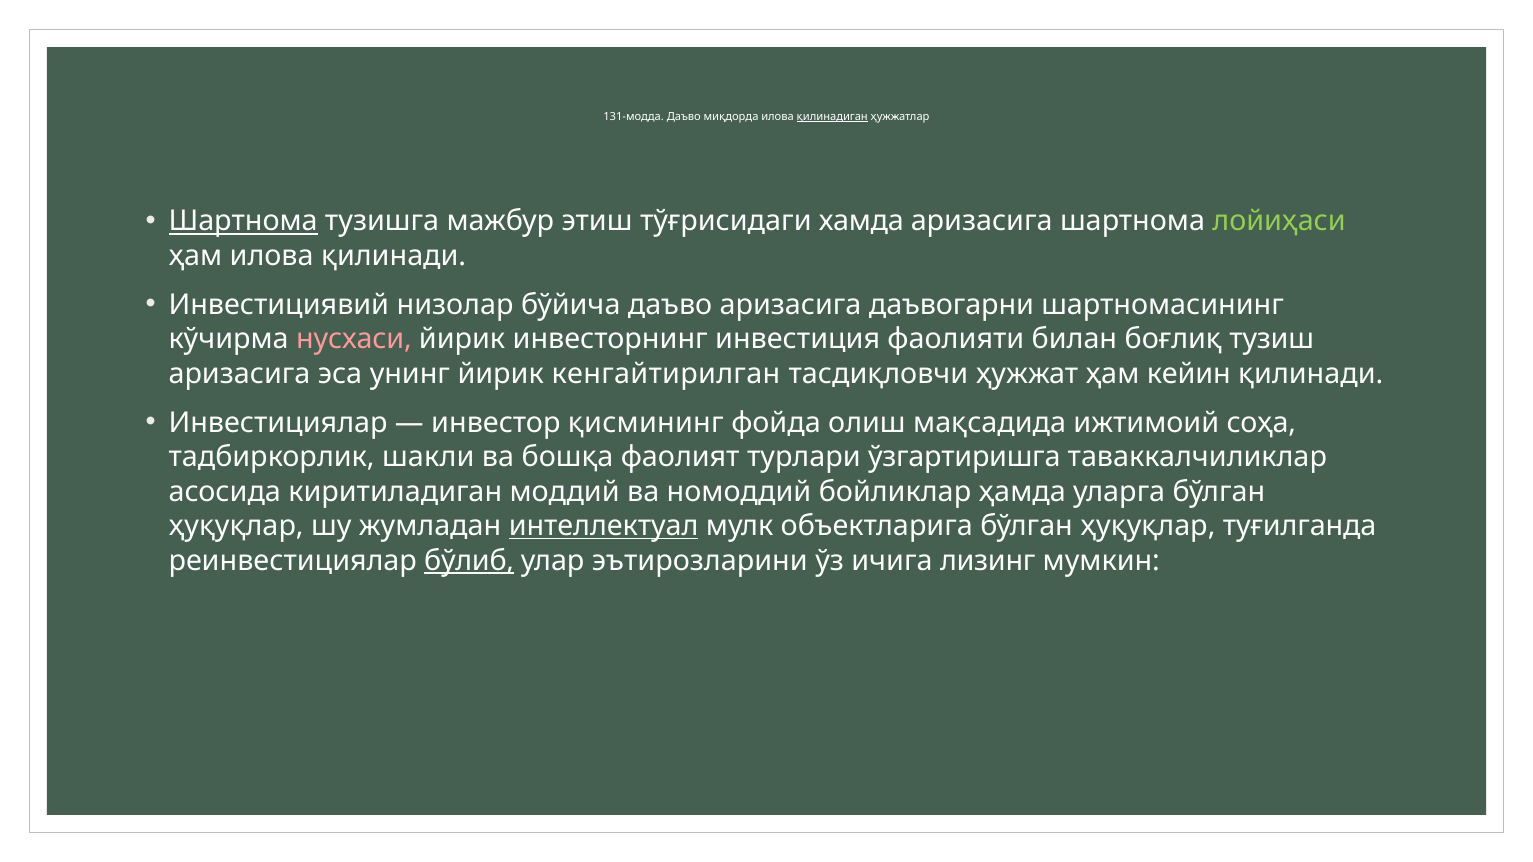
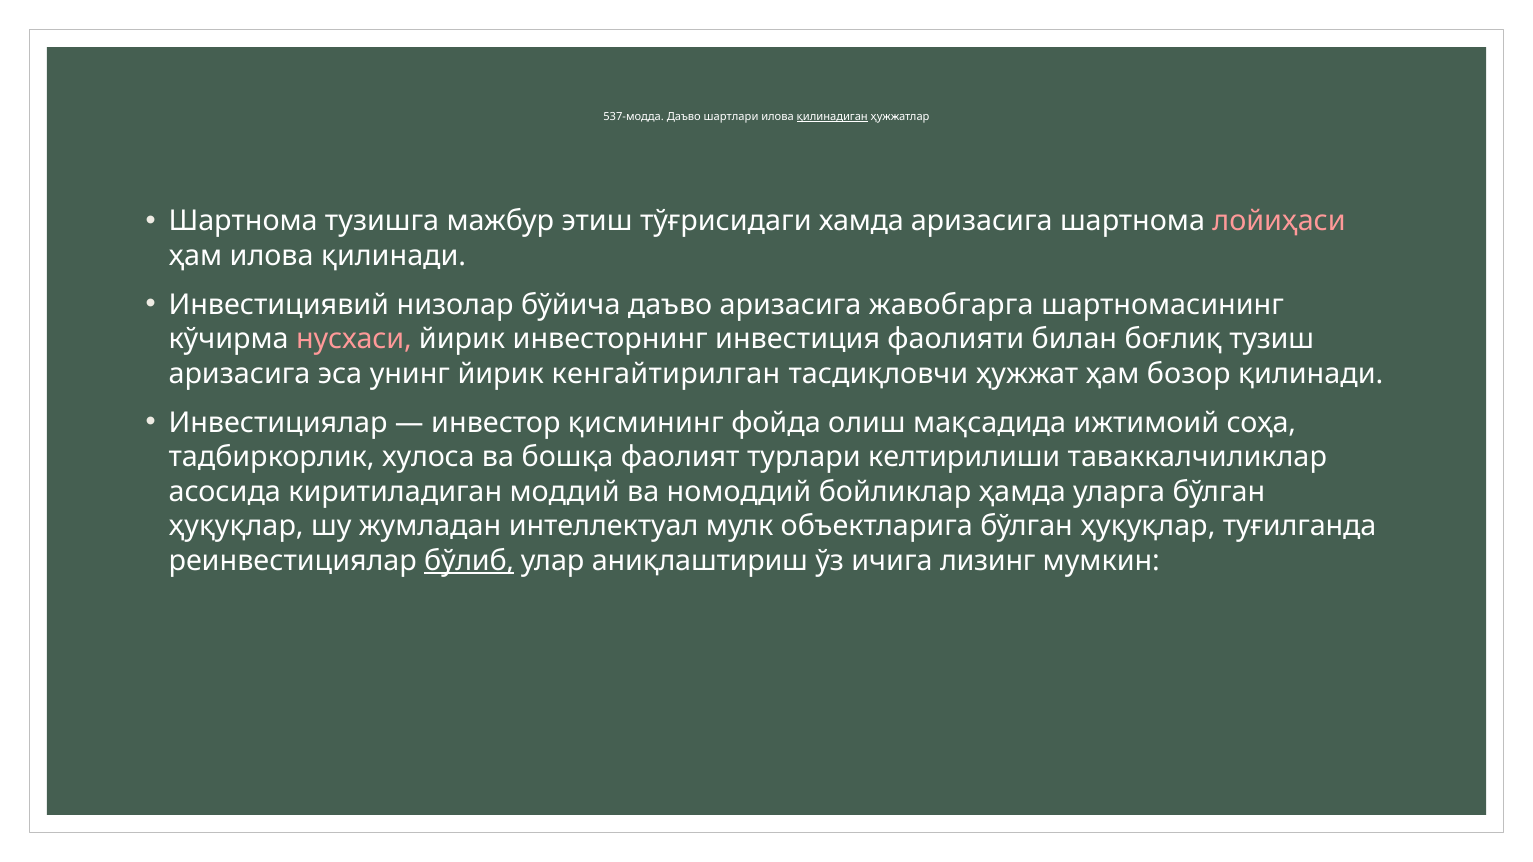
131-модда: 131-модда -> 537-модда
миқдорда: миқдорда -> шартлари
Шартнома at (243, 222) underline: present -> none
лойиҳаси colour: light green -> pink
даъвогарни: даъвогарни -> жавобгарга
кейин: кейин -> бозор
шакли: шакли -> хулоса
ўзгартиришга: ўзгартиришга -> келтирилиши
интеллектуал underline: present -> none
эътирозларини: эътирозларини -> аниқлаштириш
